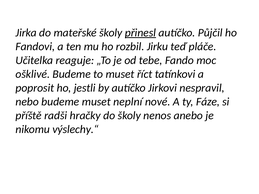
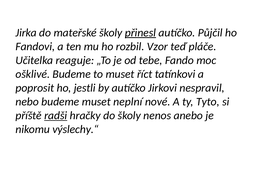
Jirku: Jirku -> Vzor
Fáze: Fáze -> Tyto
radši underline: none -> present
